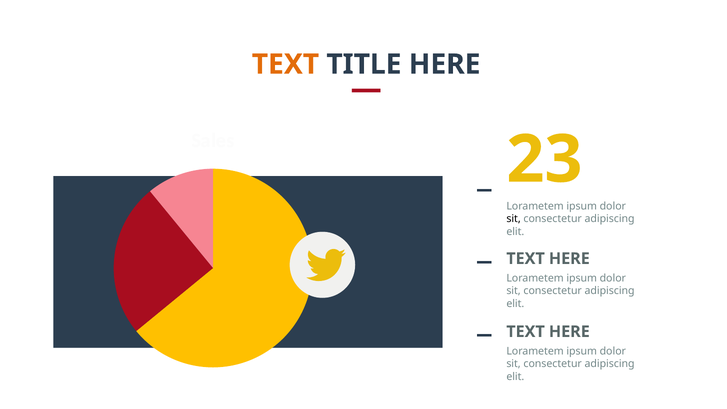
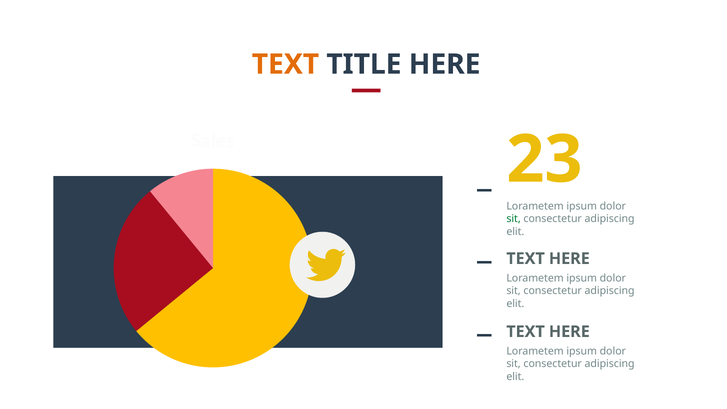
sit at (514, 219) colour: black -> green
